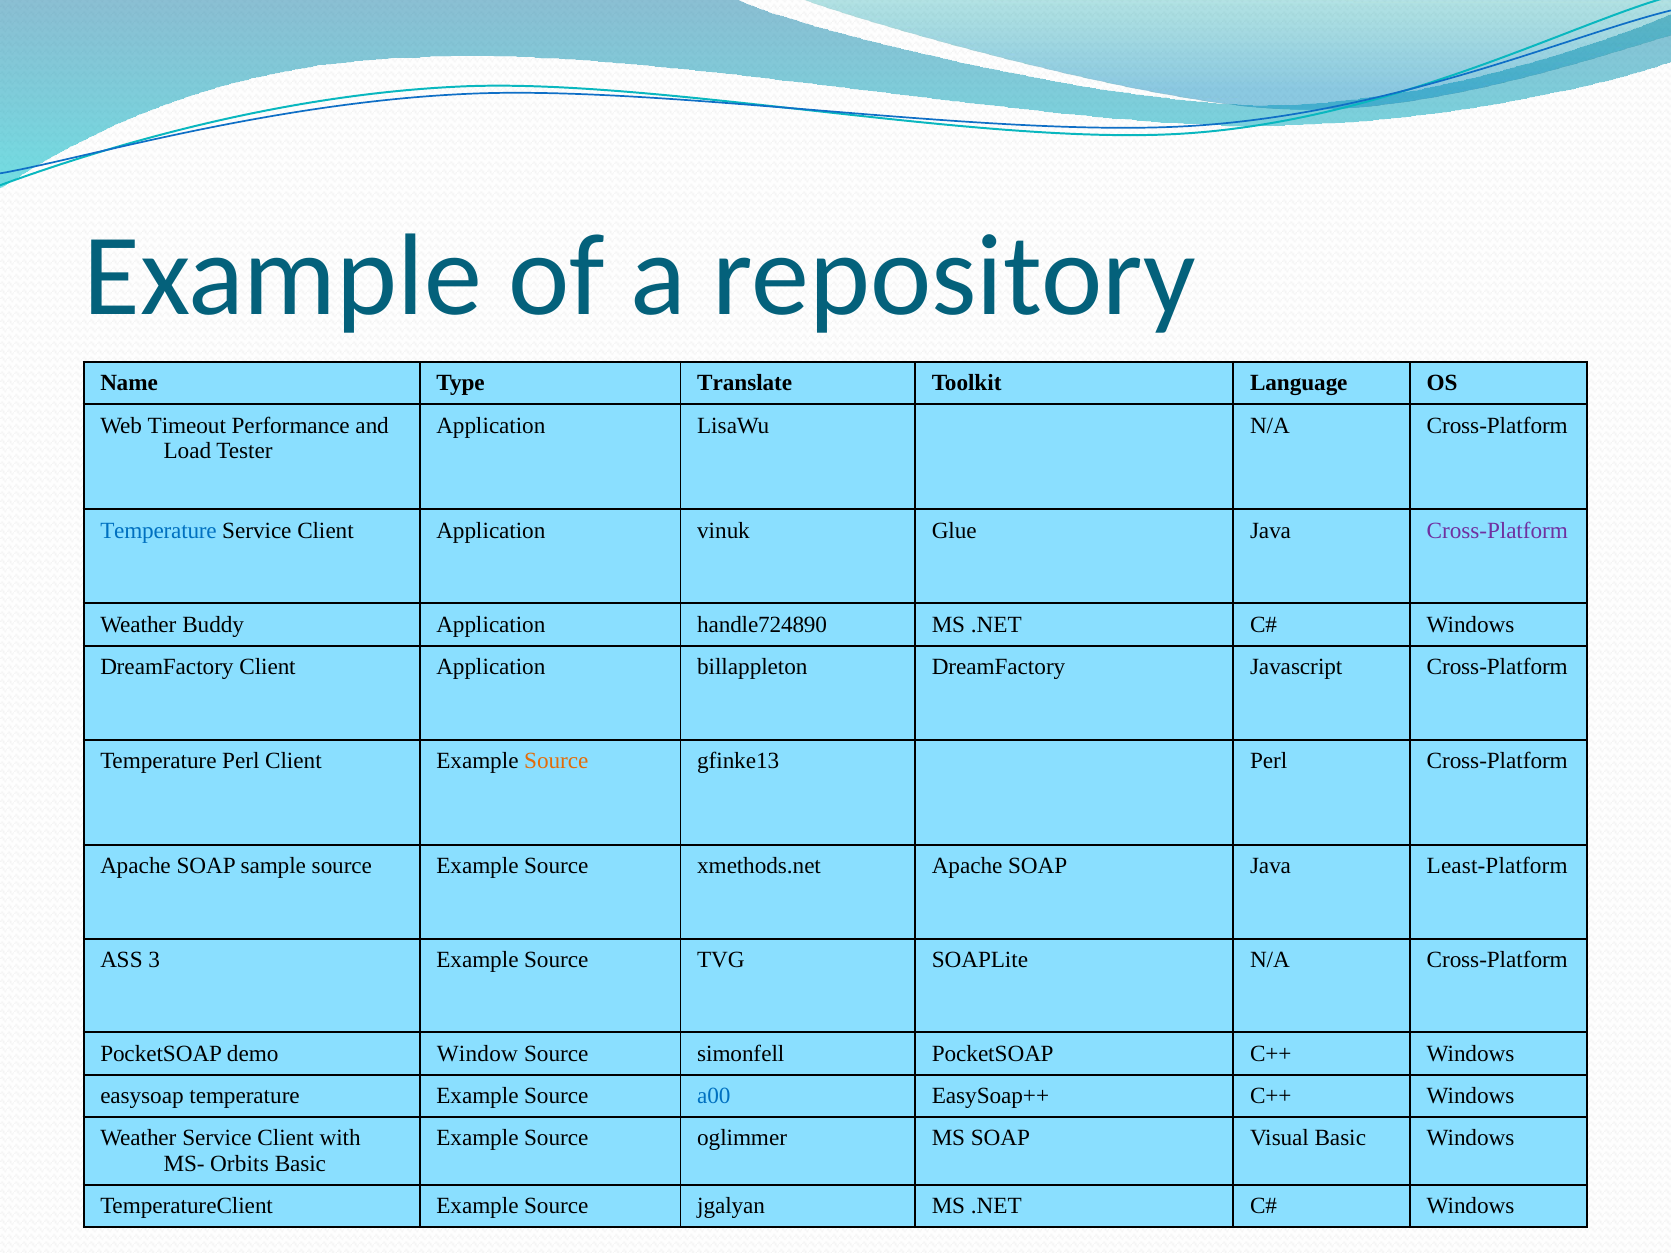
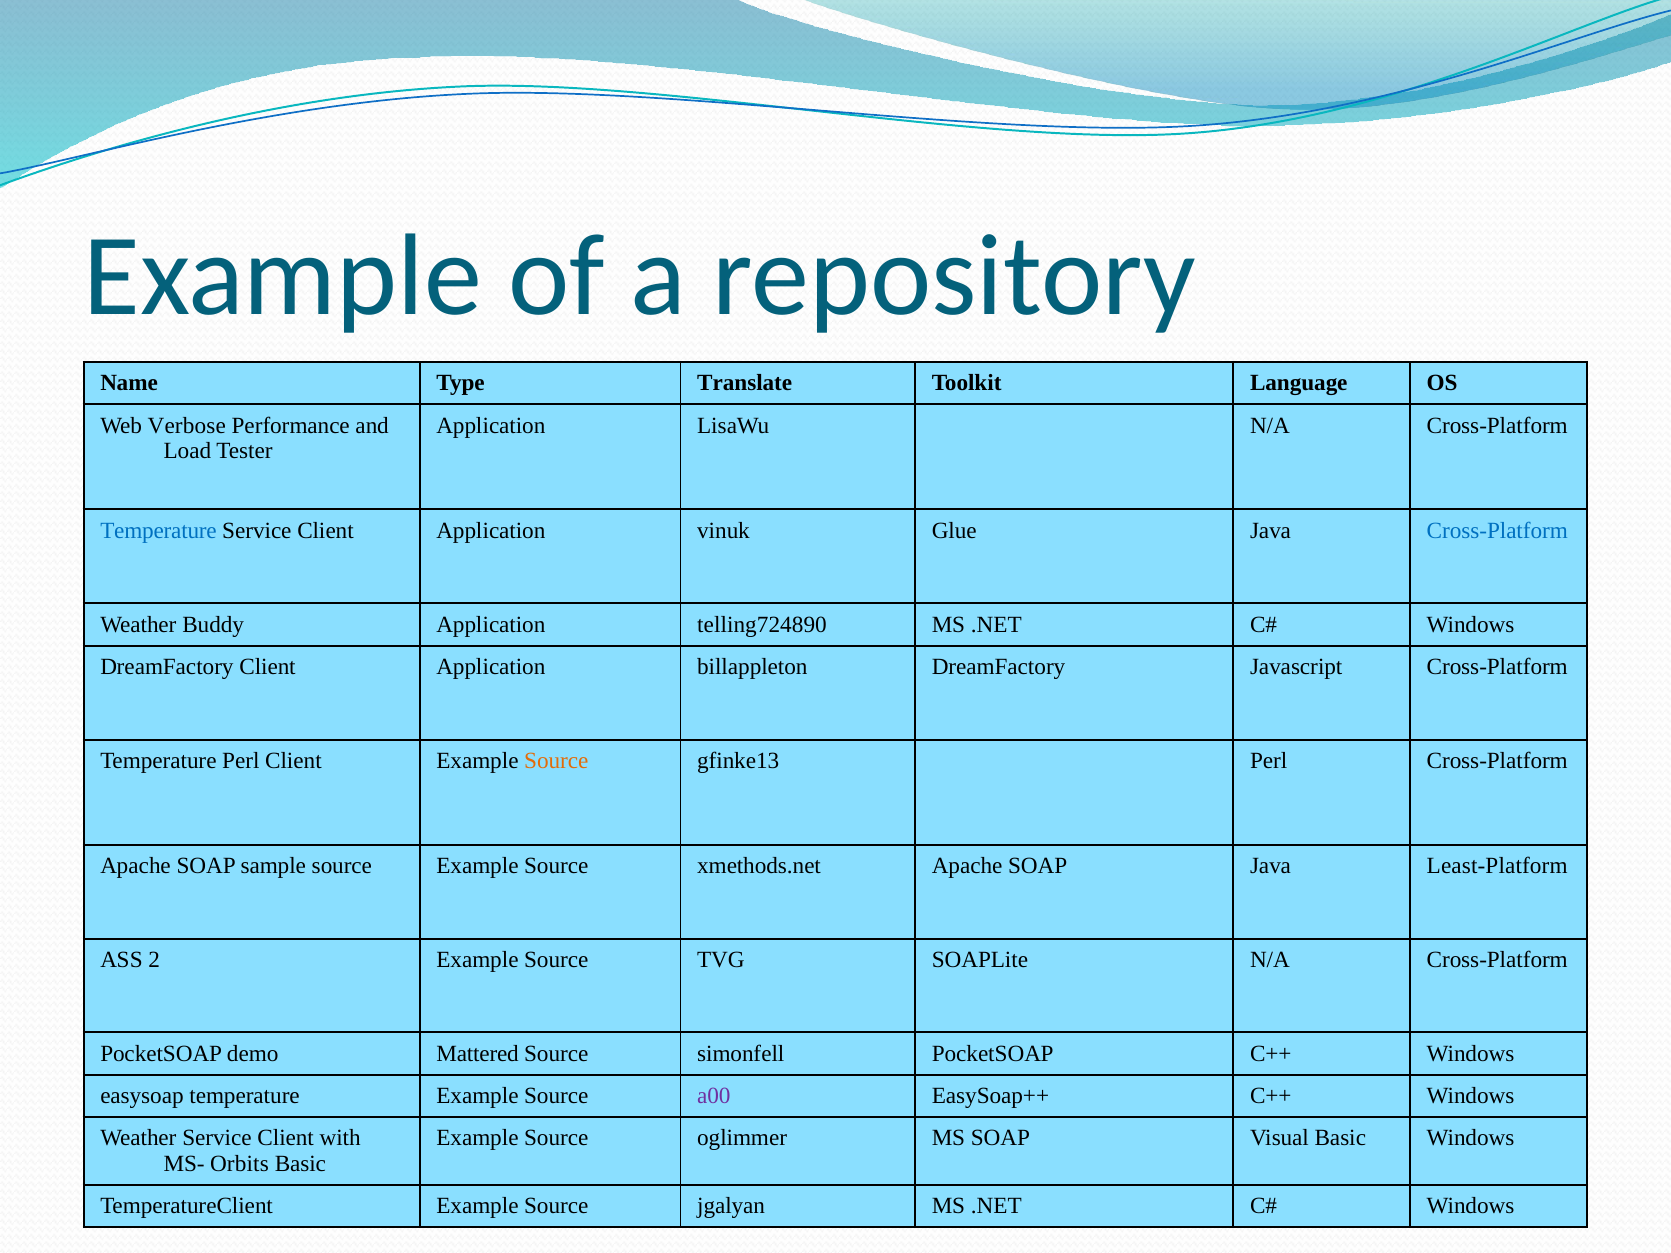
Timeout: Timeout -> Verbose
Cross-Platform at (1497, 531) colour: purple -> blue
handle724890: handle724890 -> telling724890
3: 3 -> 2
Window: Window -> Mattered
a00 colour: blue -> purple
